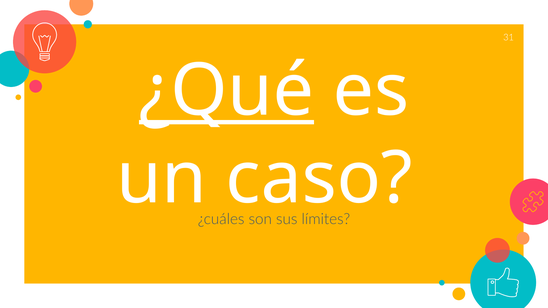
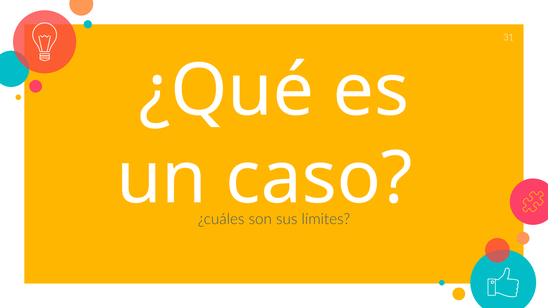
¿Qué underline: present -> none
